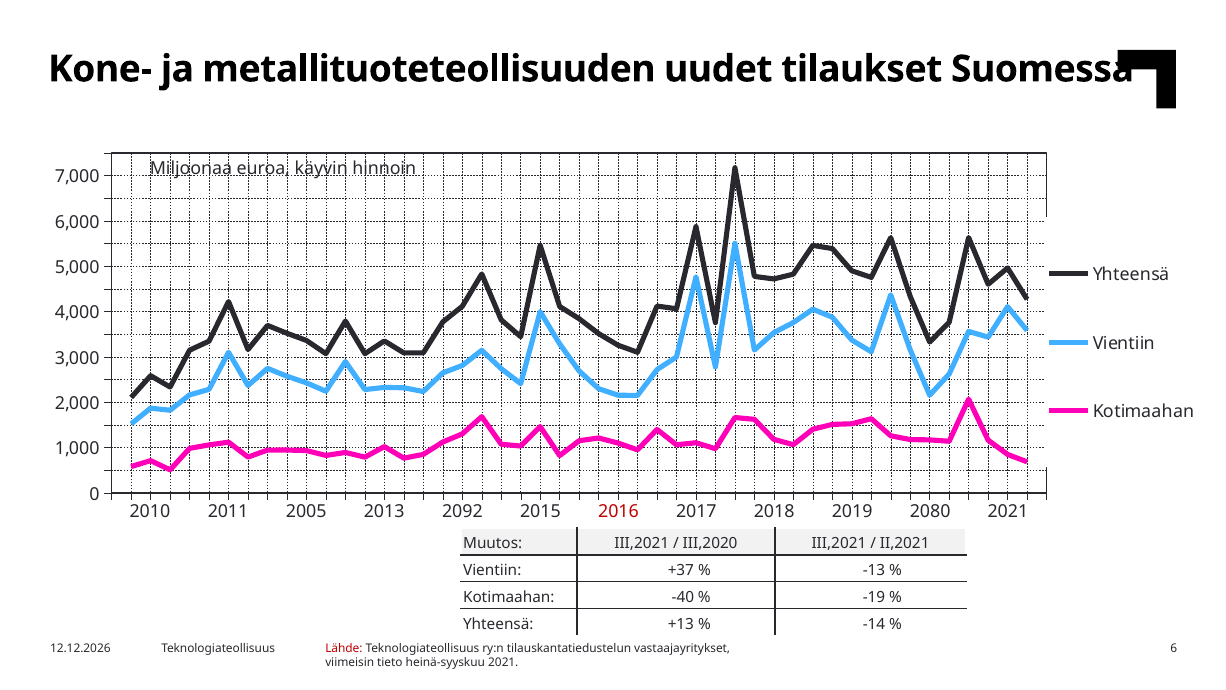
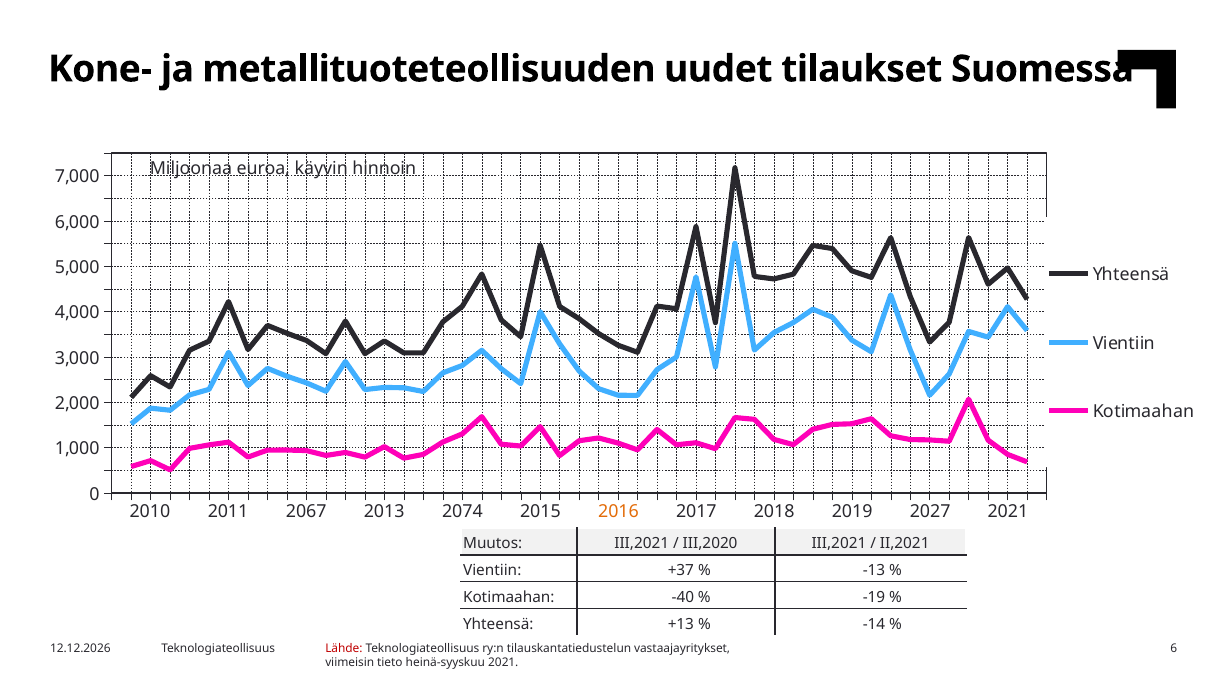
2005: 2005 -> 2067
2092: 2092 -> 2074
2016 colour: red -> orange
2080: 2080 -> 2027
